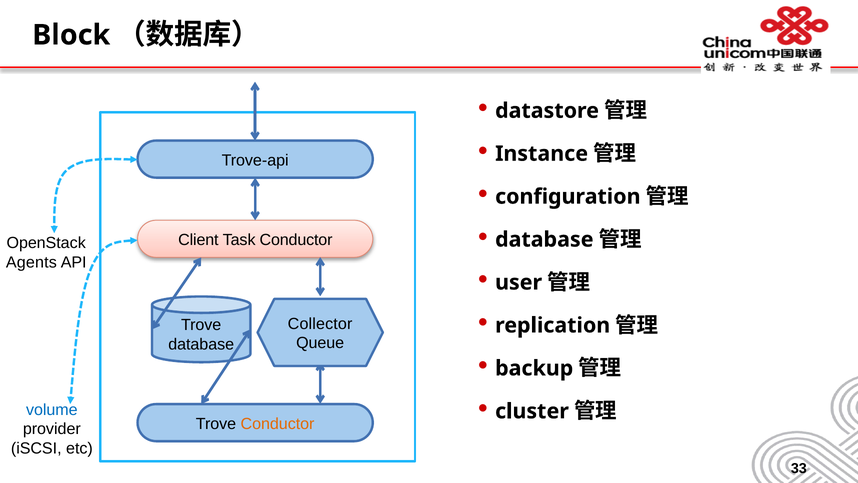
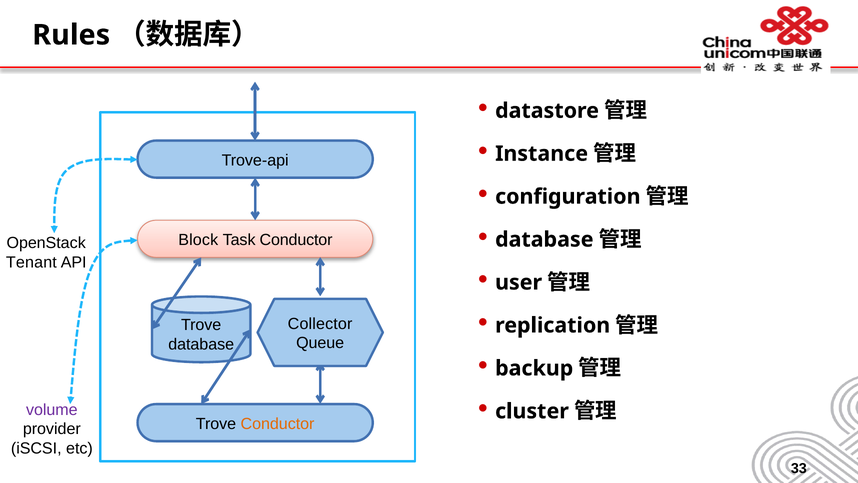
Block: Block -> Rules
Client: Client -> Block
Agents: Agents -> Tenant
volume colour: blue -> purple
